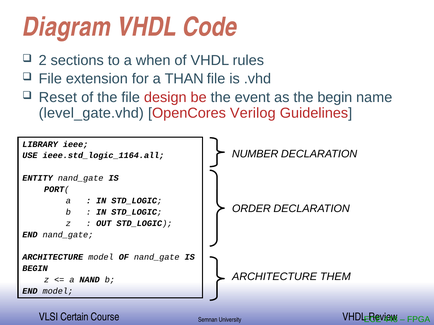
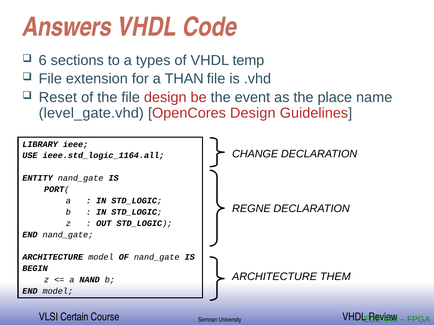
Diagram: Diagram -> Answers
2: 2 -> 6
when: when -> types
rules: rules -> temp
the begin: begin -> place
OpenCores Verilog: Verilog -> Design
NUMBER: NUMBER -> CHANGE
ORDER: ORDER -> REGNE
